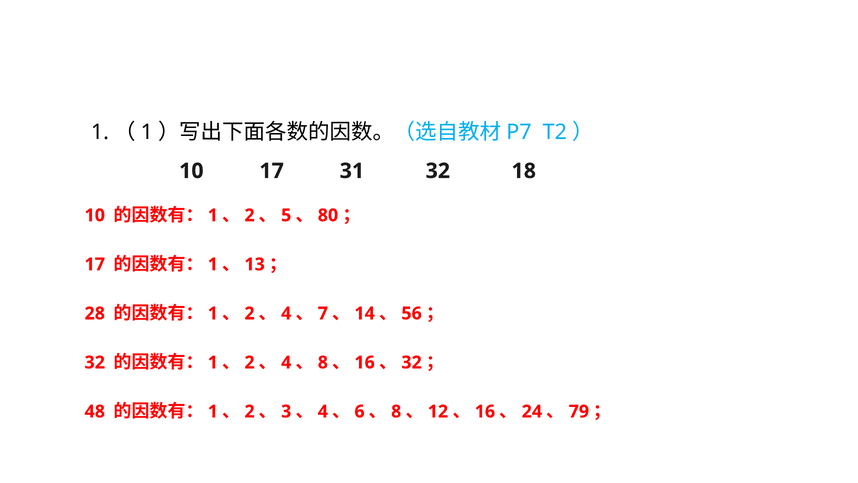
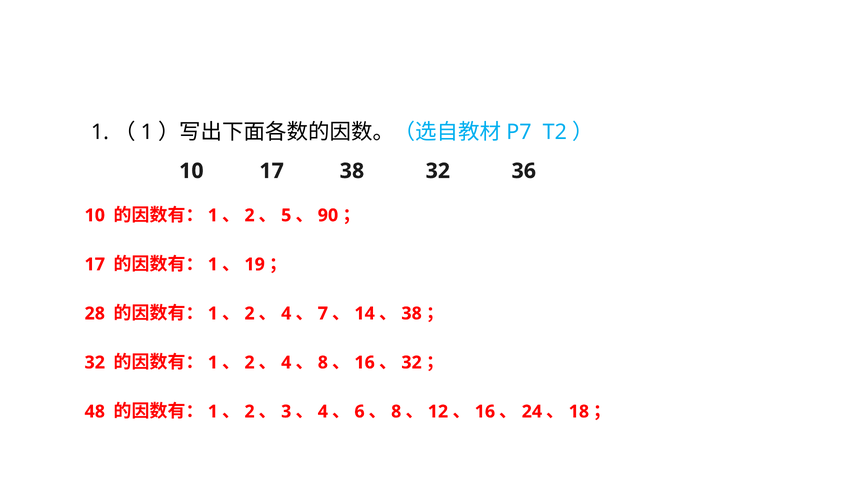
17 31: 31 -> 38
18: 18 -> 36
80: 80 -> 90
13: 13 -> 19
56 at (412, 313): 56 -> 38
79: 79 -> 18
